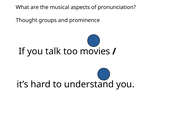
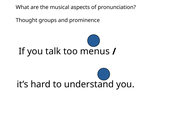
movies: movies -> menus
